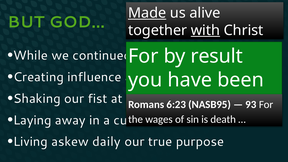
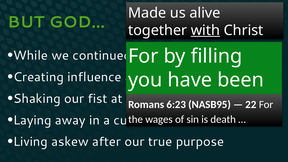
Made underline: present -> none
result: result -> filling
93: 93 -> 22
daily: daily -> after
